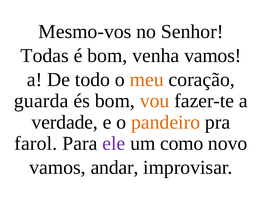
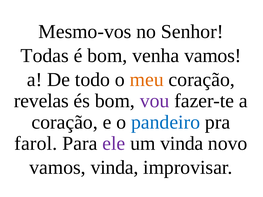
guarda: guarda -> revelas
vou colour: orange -> purple
verdade at (65, 122): verdade -> coração
pandeiro colour: orange -> blue
um como: como -> vinda
vamos andar: andar -> vinda
